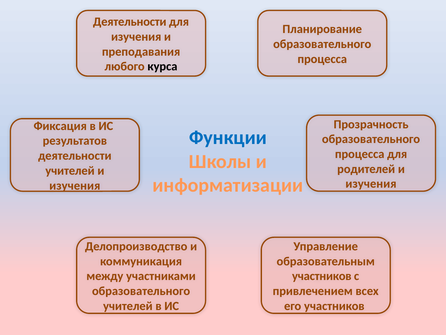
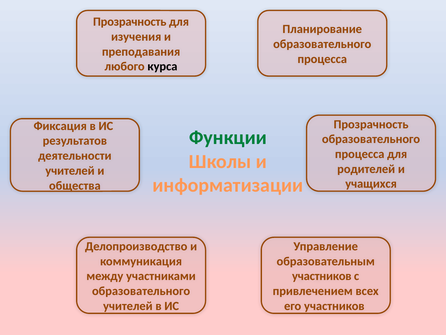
Деятельности at (130, 22): Деятельности -> Прозрачность
Функции colour: blue -> green
изучения at (371, 184): изучения -> учащихся
изучения at (75, 185): изучения -> общества
